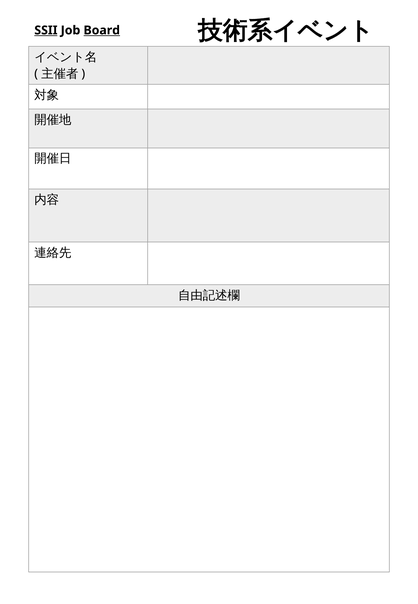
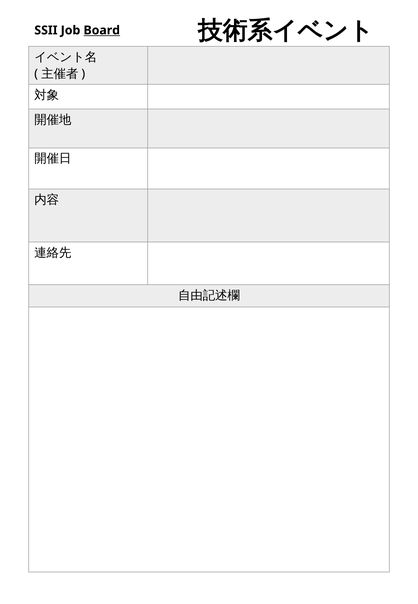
SSII underline: present -> none
